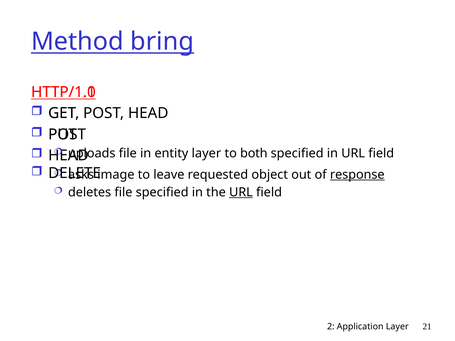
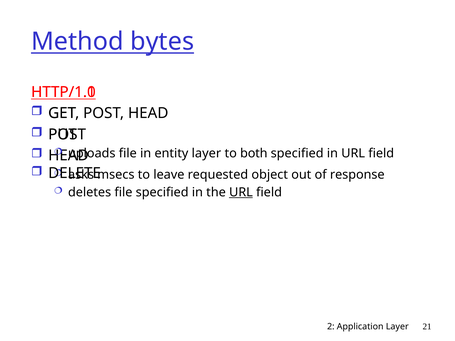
bring: bring -> bytes
image: image -> msecs
response underline: present -> none
